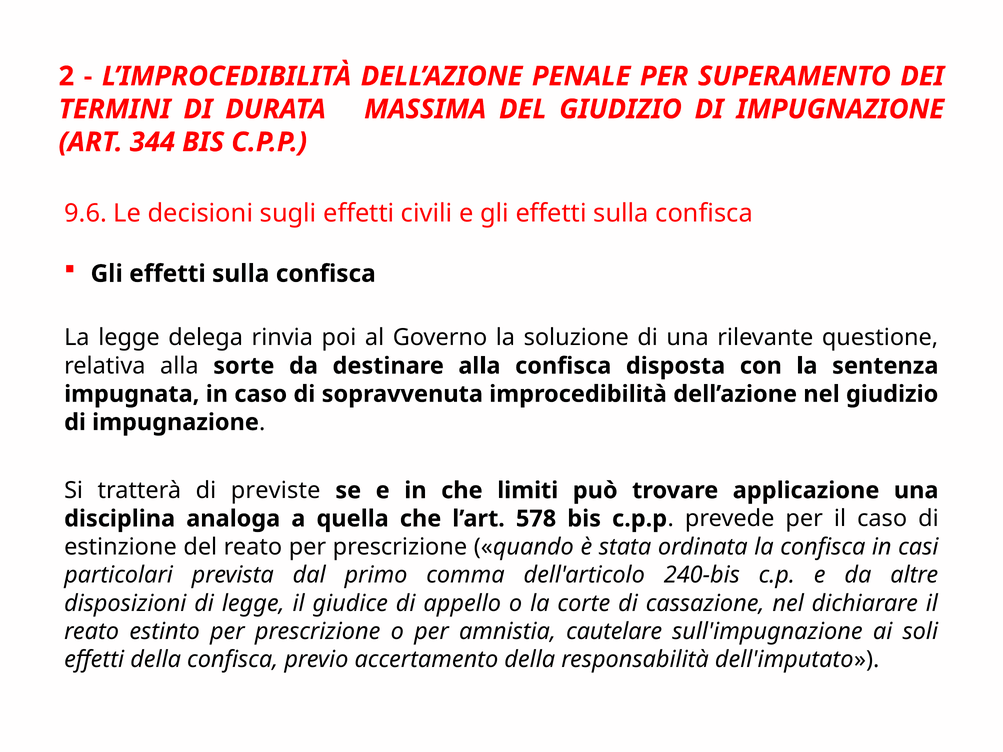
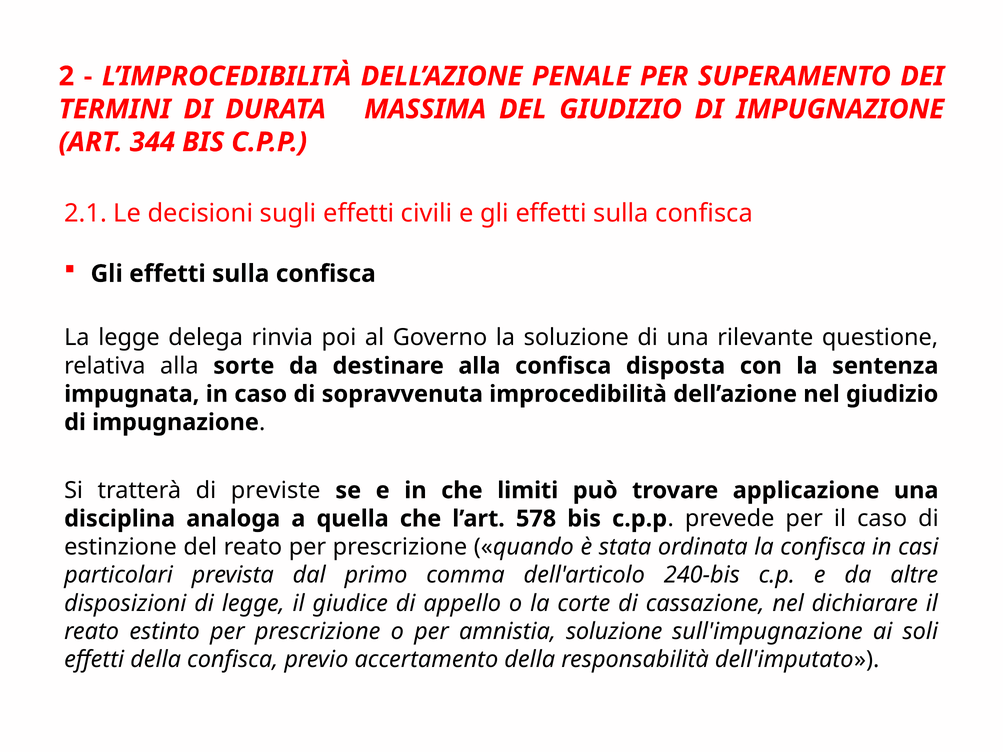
9.6: 9.6 -> 2.1
amnistia cautelare: cautelare -> soluzione
